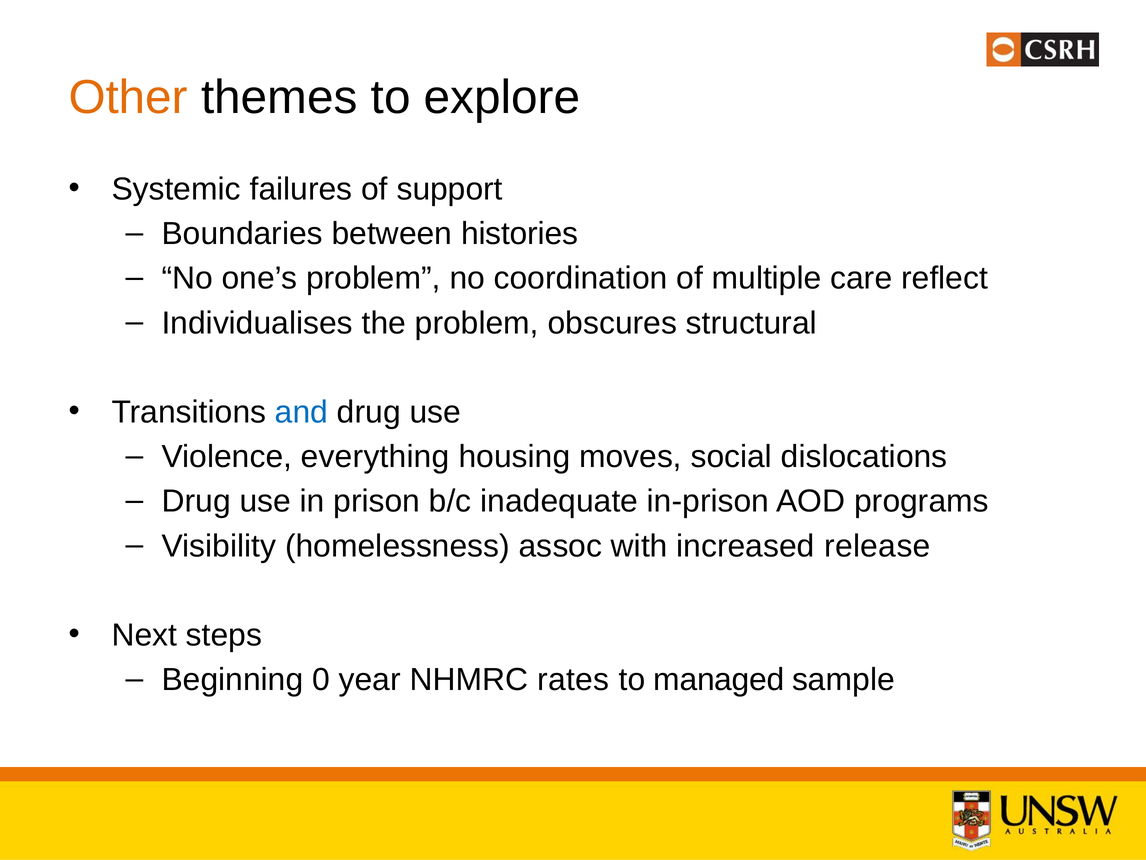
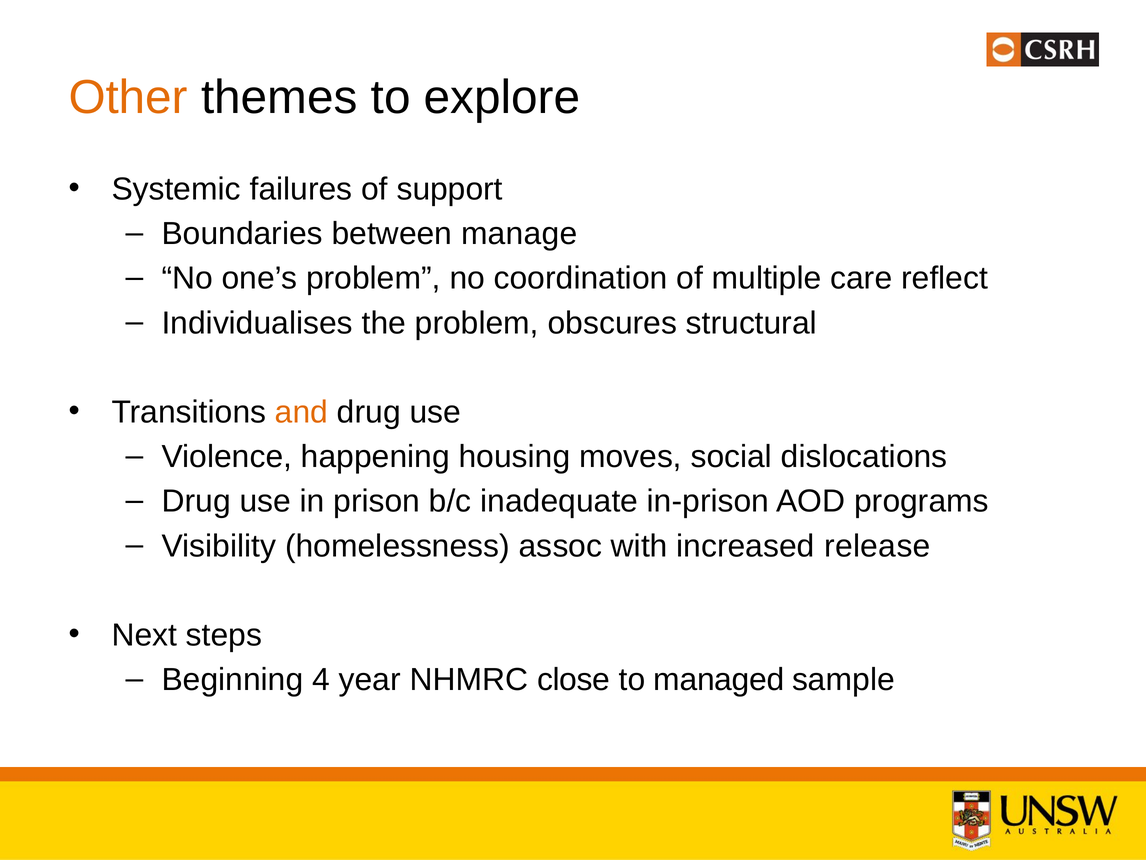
histories: histories -> manage
and colour: blue -> orange
everything: everything -> happening
0: 0 -> 4
rates: rates -> close
